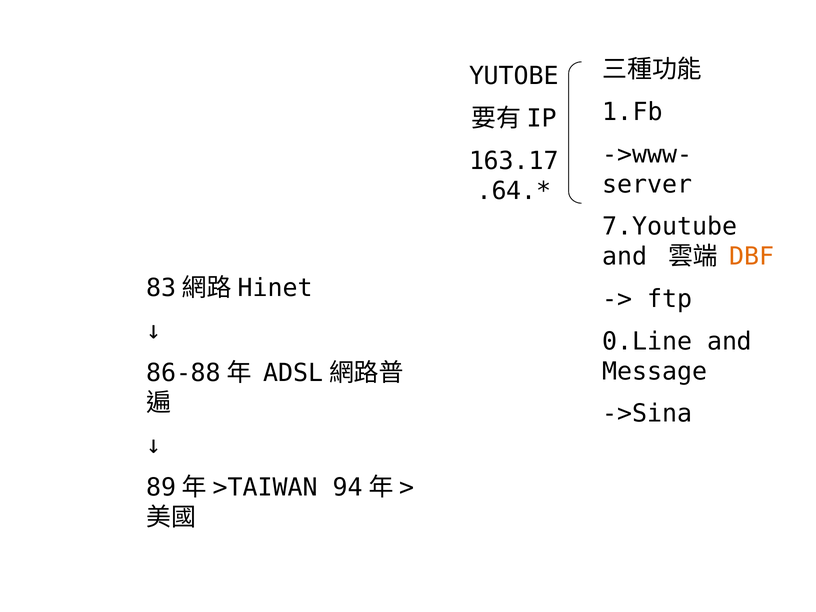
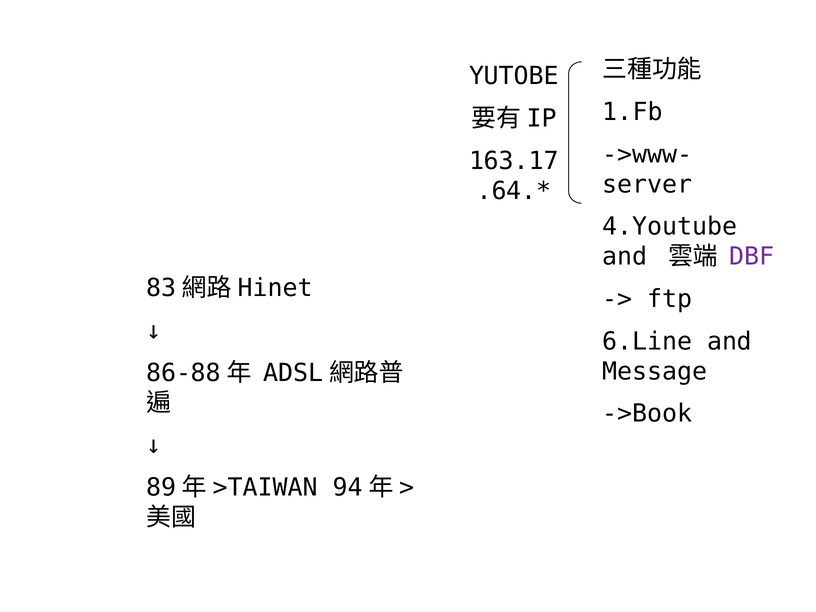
7.Youtube: 7.Youtube -> 4.Youtube
DBF colour: orange -> purple
0.Line: 0.Line -> 6.Line
->Sina: ->Sina -> ->Book
